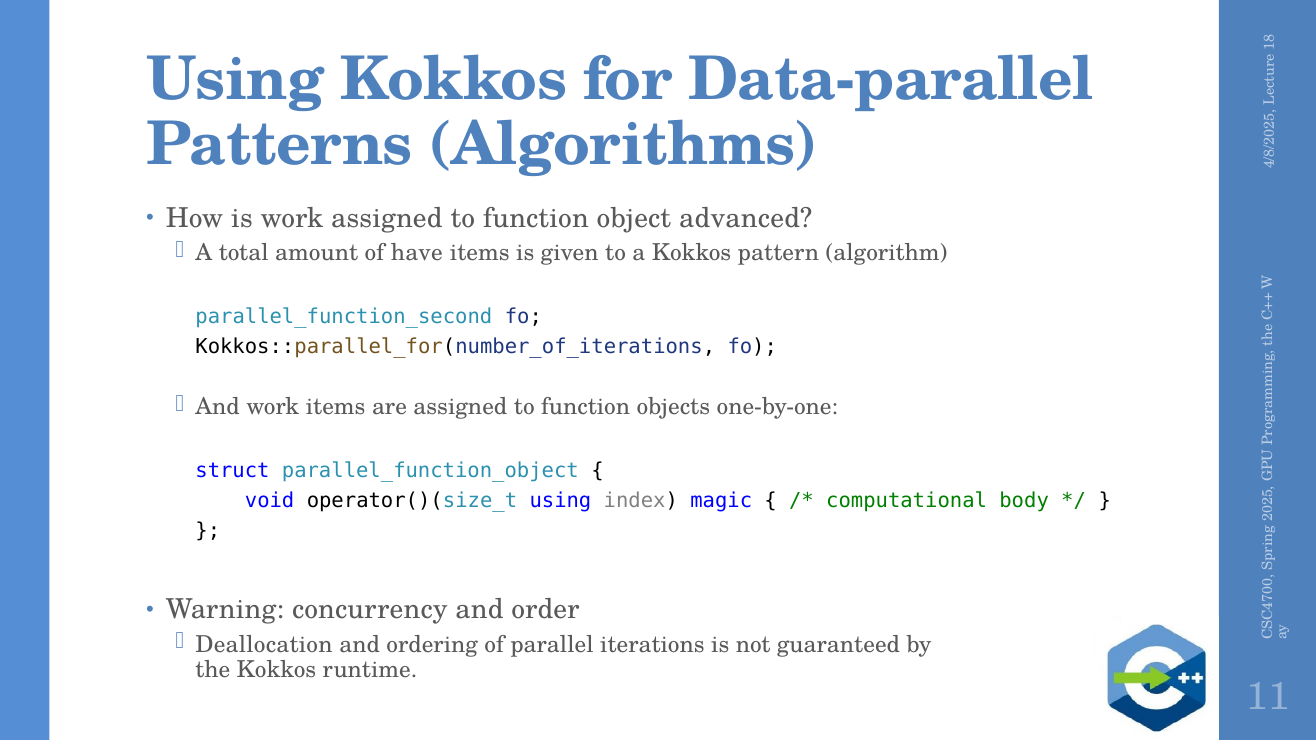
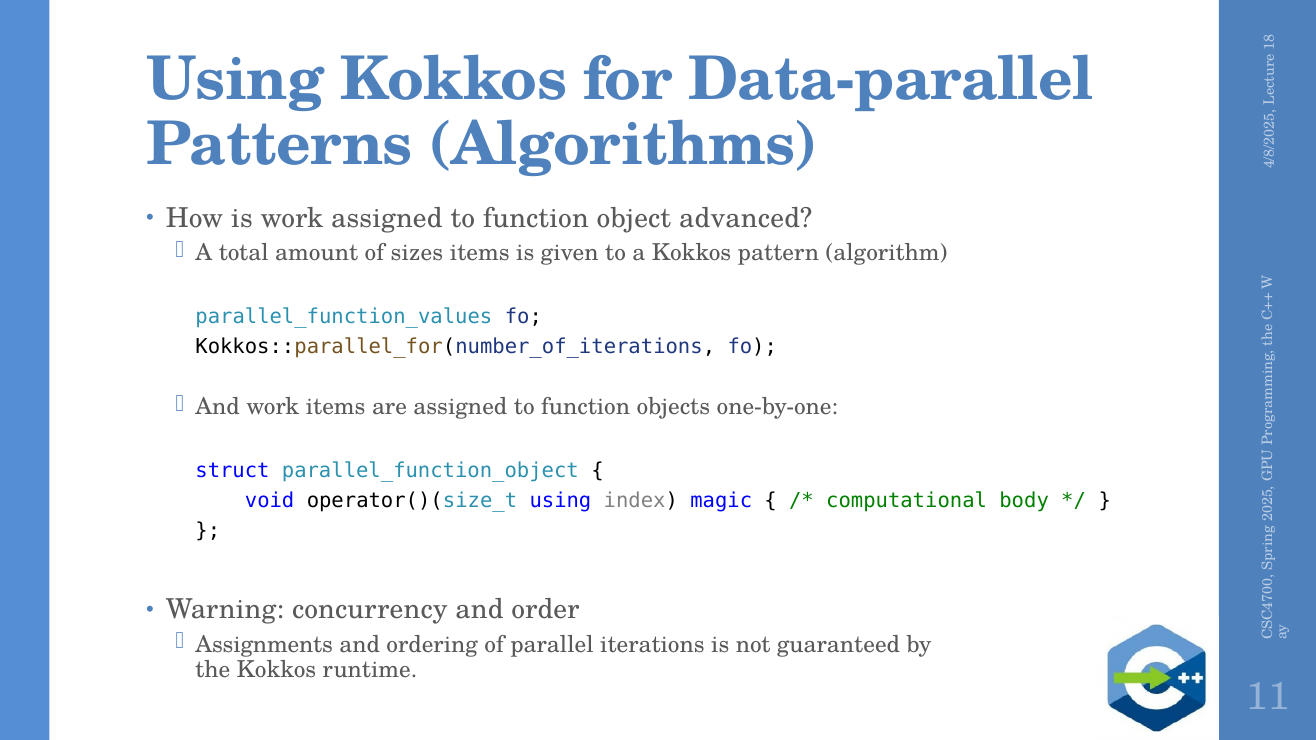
have: have -> sizes
parallel_function_second: parallel_function_second -> parallel_function_values
Deallocation: Deallocation -> Assignments
